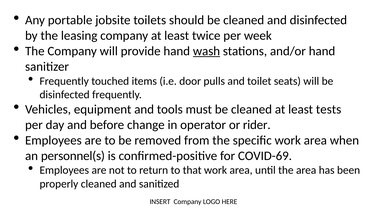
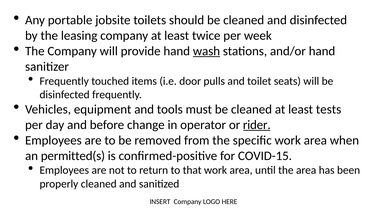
rider underline: none -> present
personnel(s: personnel(s -> permitted(s
COVID-69: COVID-69 -> COVID-15
